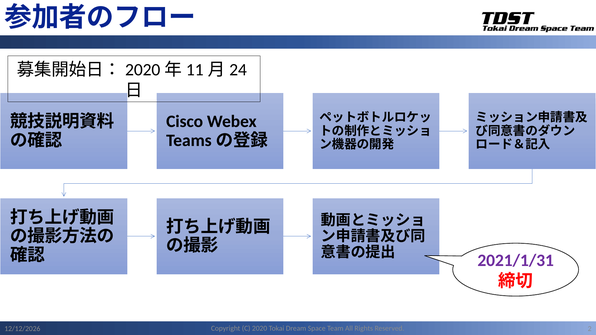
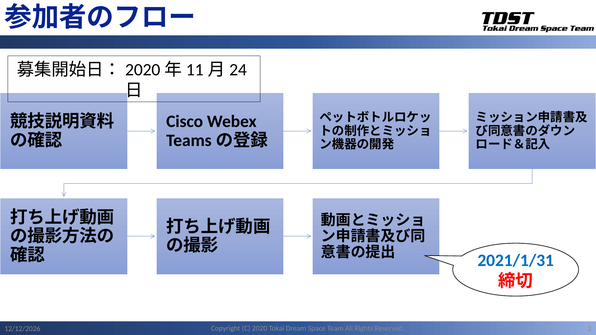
2021/1/31 colour: purple -> blue
